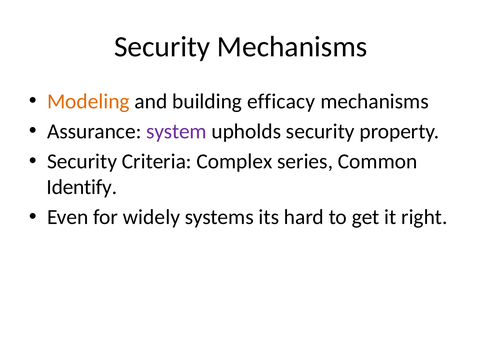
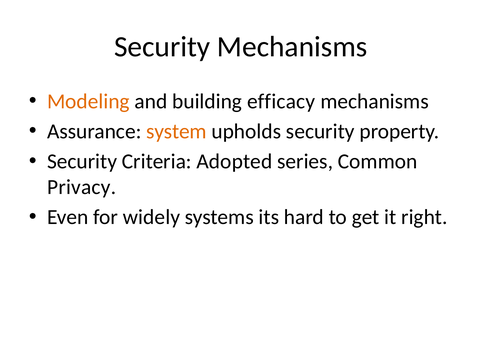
system colour: purple -> orange
Complex: Complex -> Adopted
Identify: Identify -> Privacy
